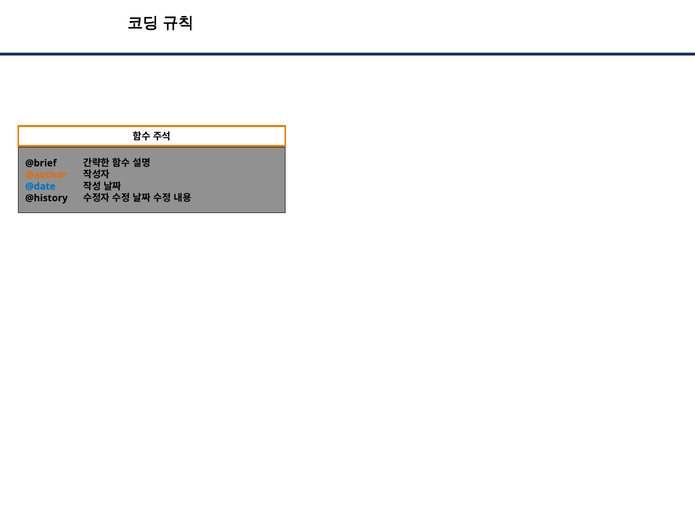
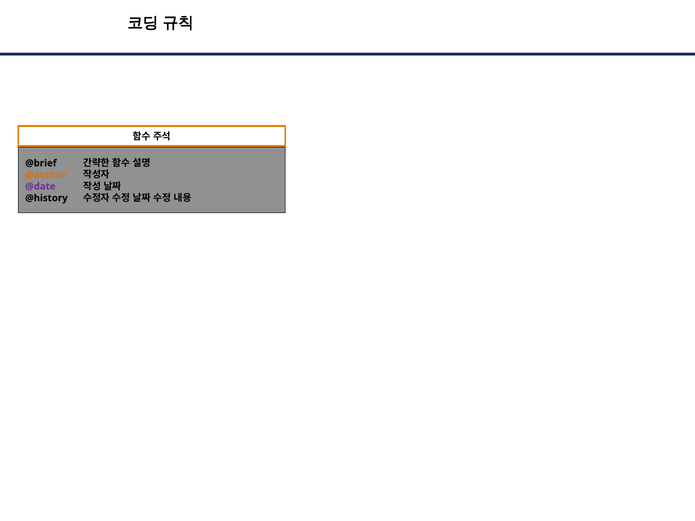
@date colour: blue -> purple
